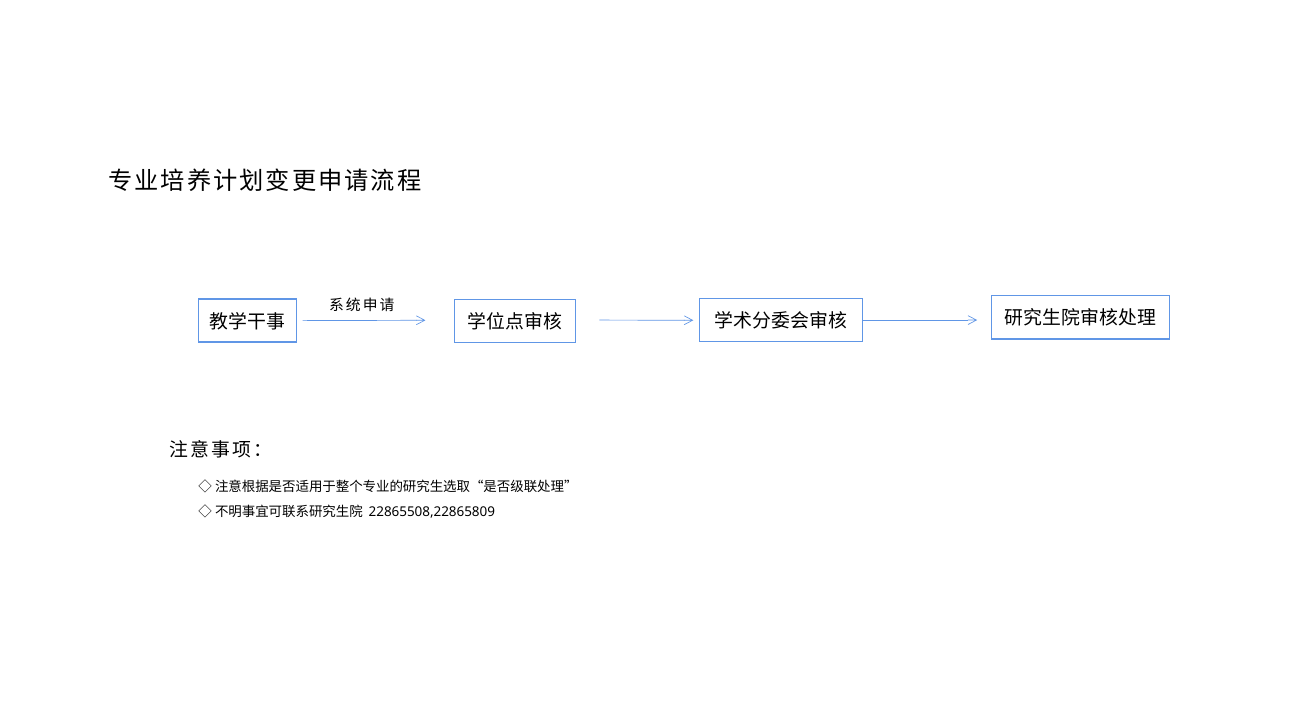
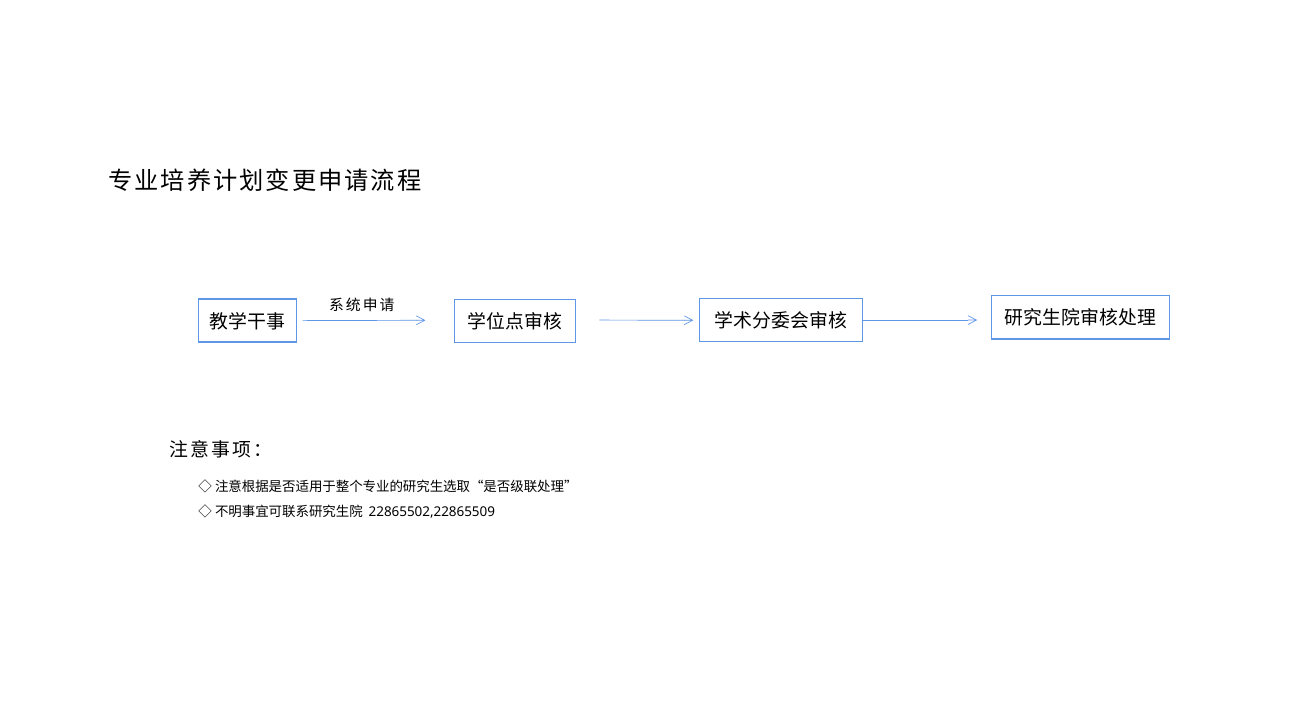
22865508,22865809: 22865508,22865809 -> 22865502,22865509
